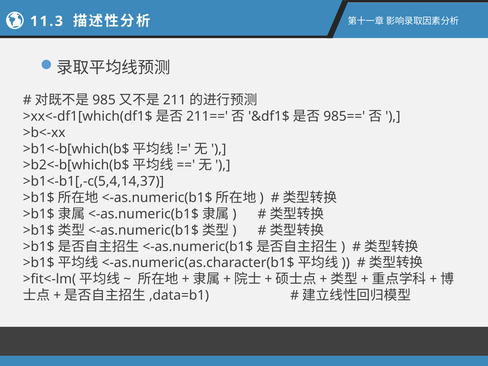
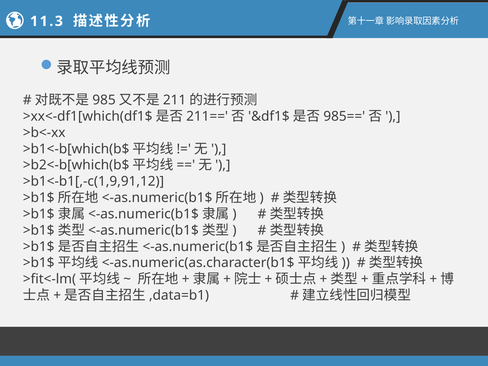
>b1<-b1[,-c(5,4,14,37: >b1<-b1[,-c(5,4,14,37 -> >b1<-b1[,-c(1,9,91,12
